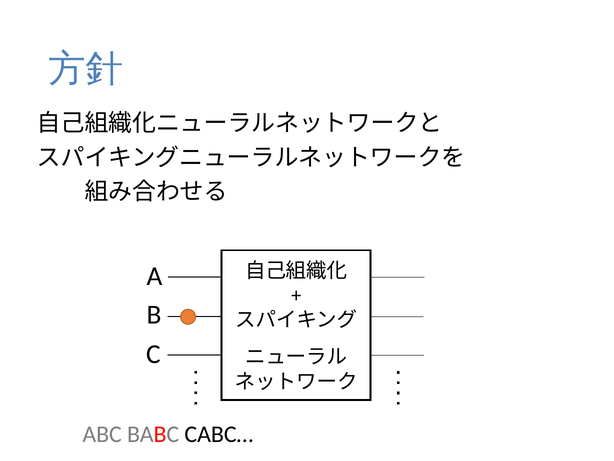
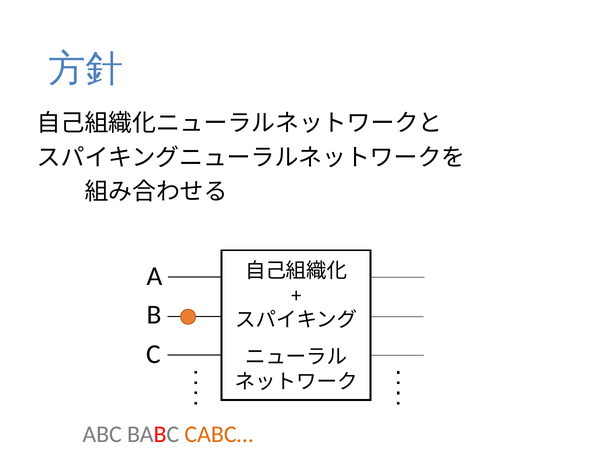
CABC… colour: black -> orange
